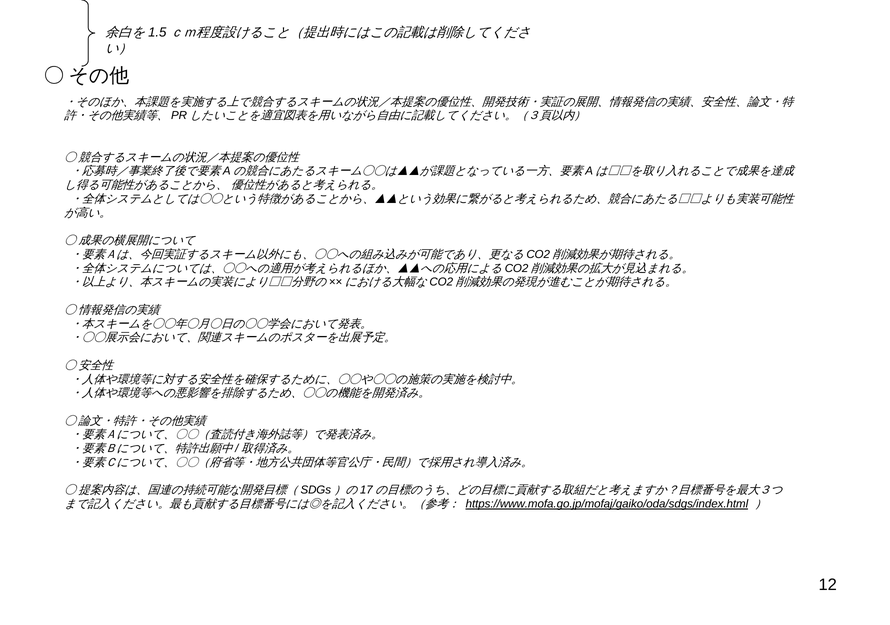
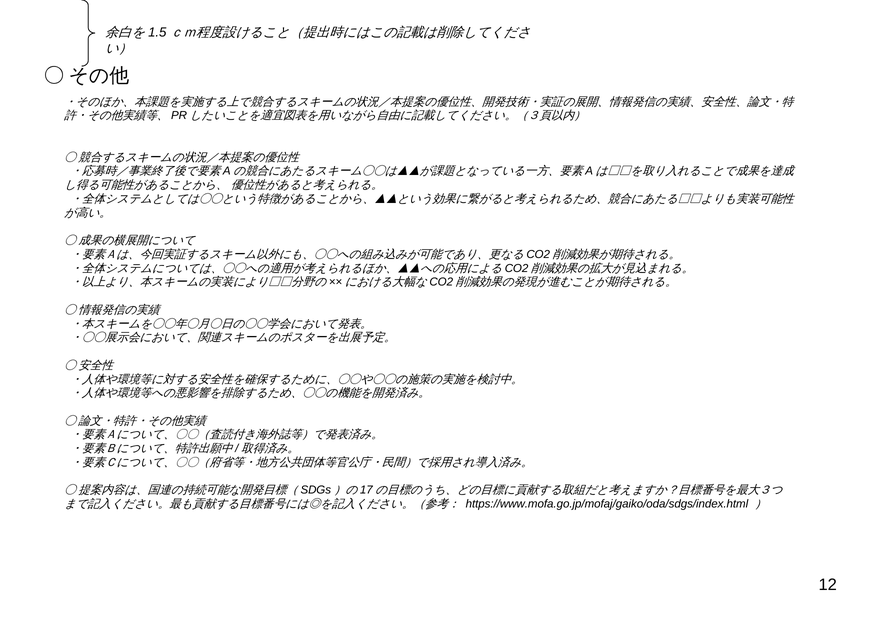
https://www.mofa.go.jp/mofaj/gaiko/oda/sdgs/index.html underline: present -> none
